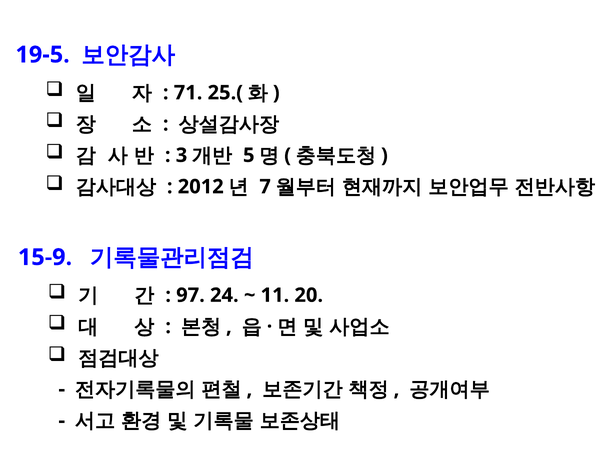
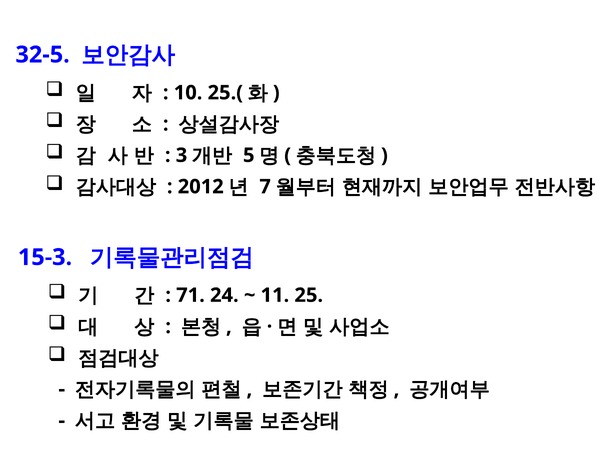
19-5: 19-5 -> 32-5
71: 71 -> 10
15-9: 15-9 -> 15-3
97: 97 -> 71
20: 20 -> 25
